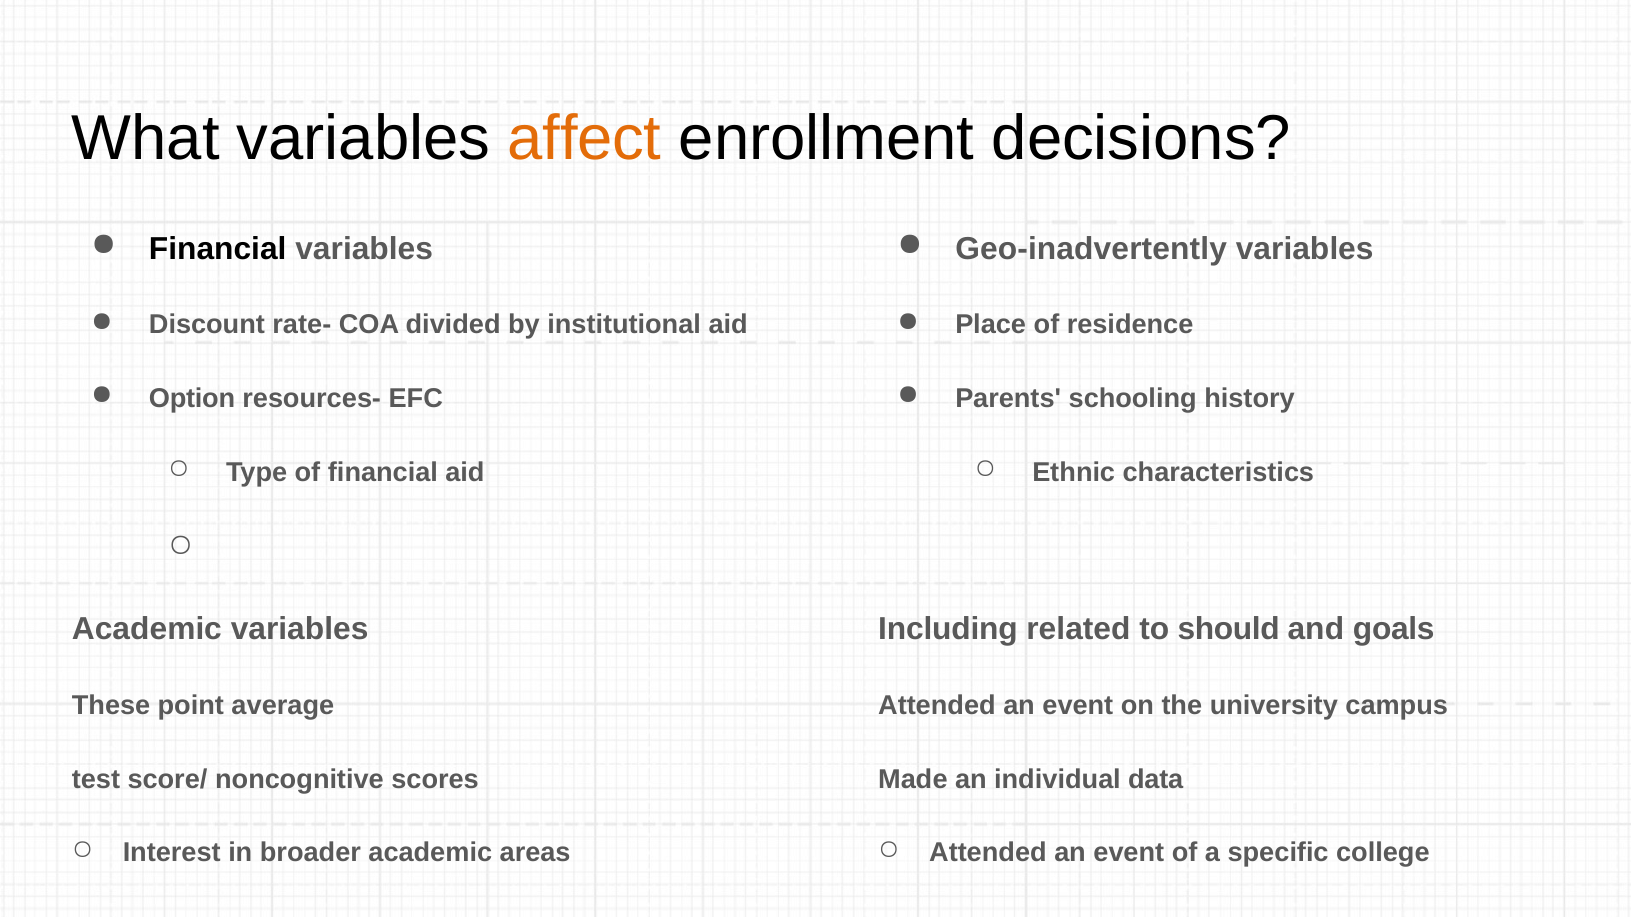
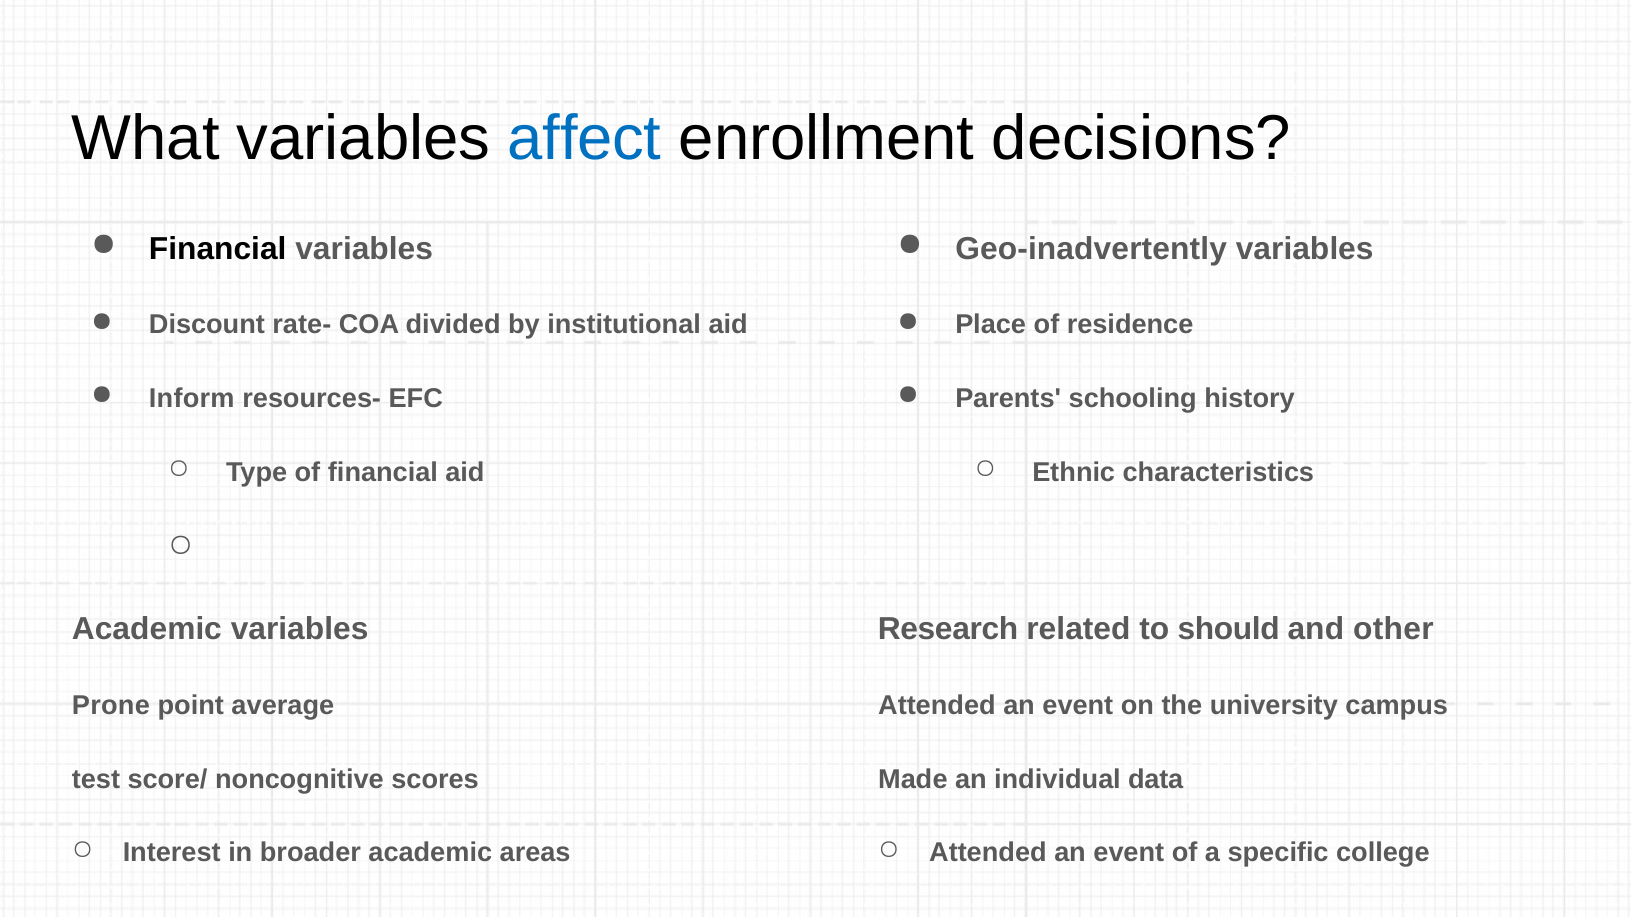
affect colour: orange -> blue
Option: Option -> Inform
Including: Including -> Research
goals: goals -> other
These: These -> Prone
